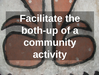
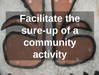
both-up: both-up -> sure-up
